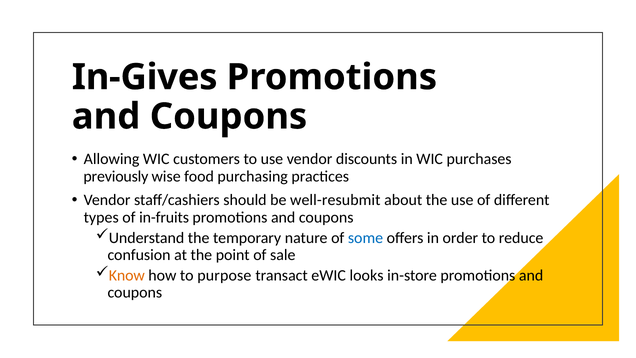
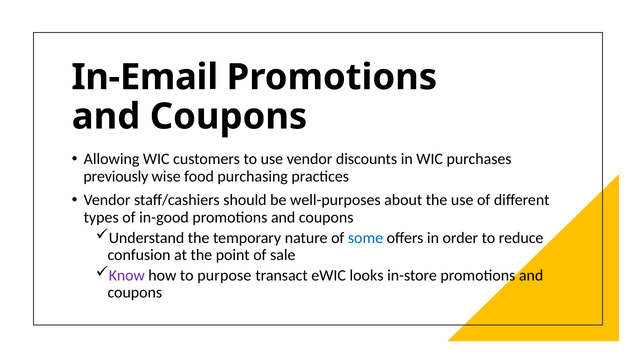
In-Gives: In-Gives -> In-Email
well-resubmit: well-resubmit -> well-purposes
in-fruits: in-fruits -> in-good
Know colour: orange -> purple
